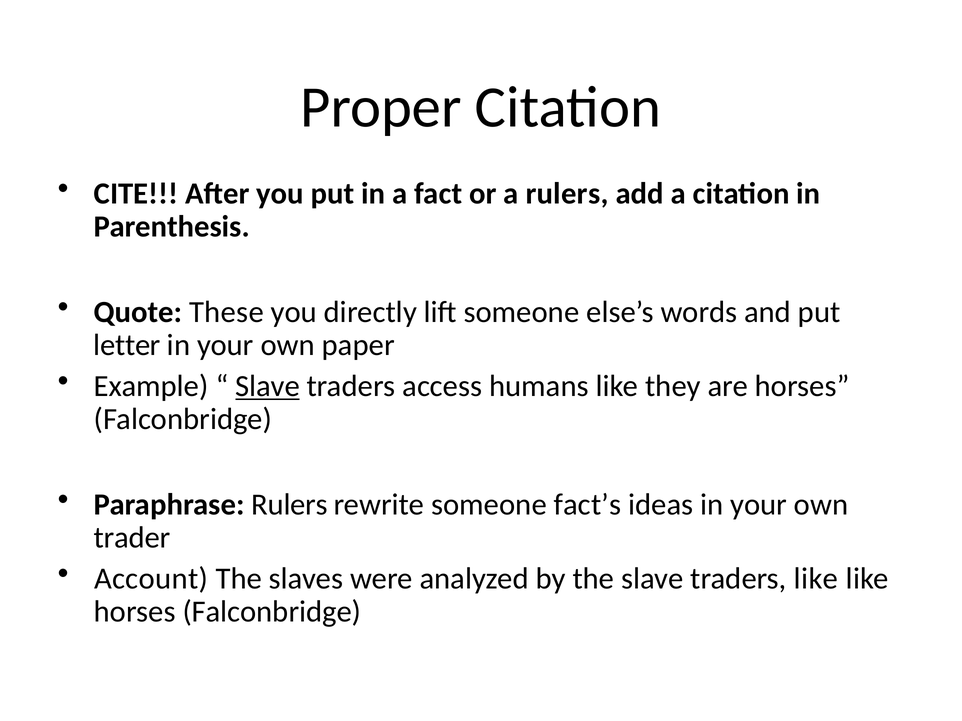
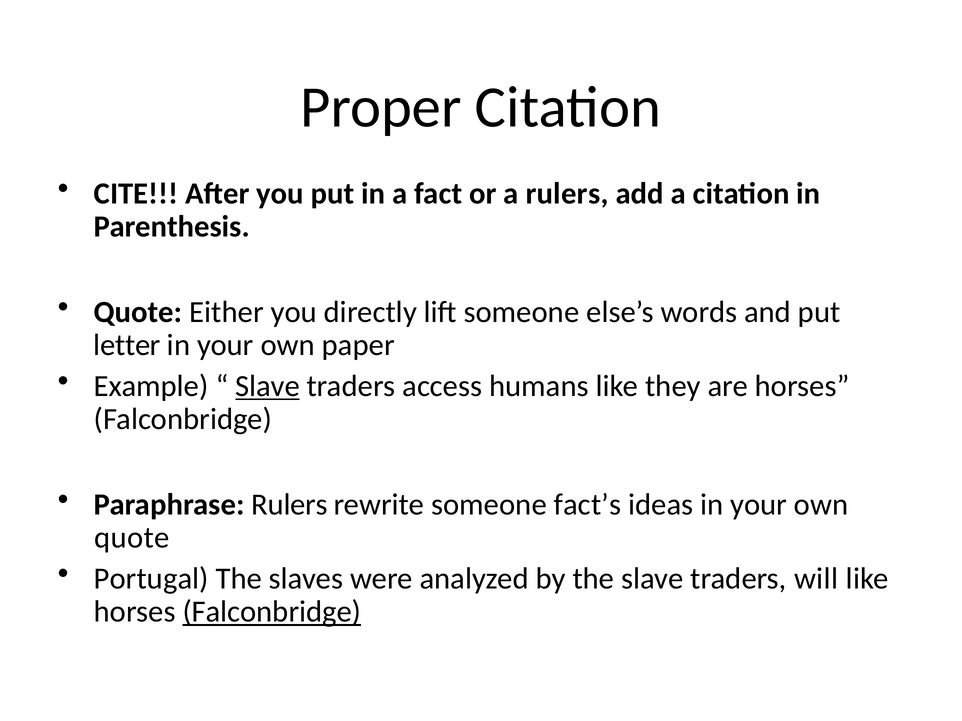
These: These -> Either
trader at (132, 538): trader -> quote
Account: Account -> Portugal
traders like: like -> will
Falconbridge at (272, 612) underline: none -> present
